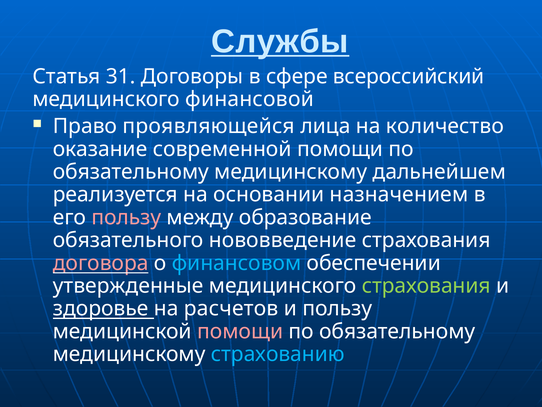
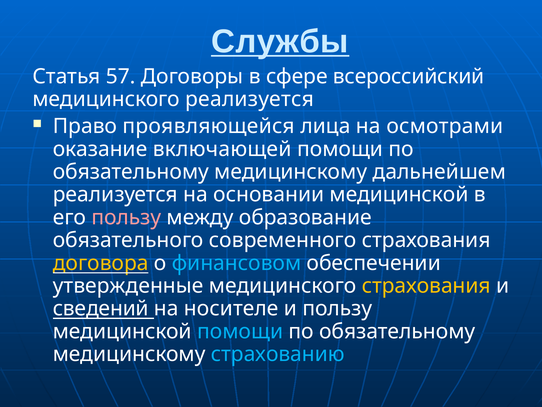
31: 31 -> 57
медицинского финансовой: финансовой -> реализуется
количество: количество -> осмотрами
современной: современной -> включающей
основании назначением: назначением -> медицинской
нововведение: нововведение -> современного
договора colour: pink -> yellow
страхования at (426, 286) colour: light green -> yellow
здоровье: здоровье -> сведений
расчетов: расчетов -> носителе
помощи at (240, 331) colour: pink -> light blue
